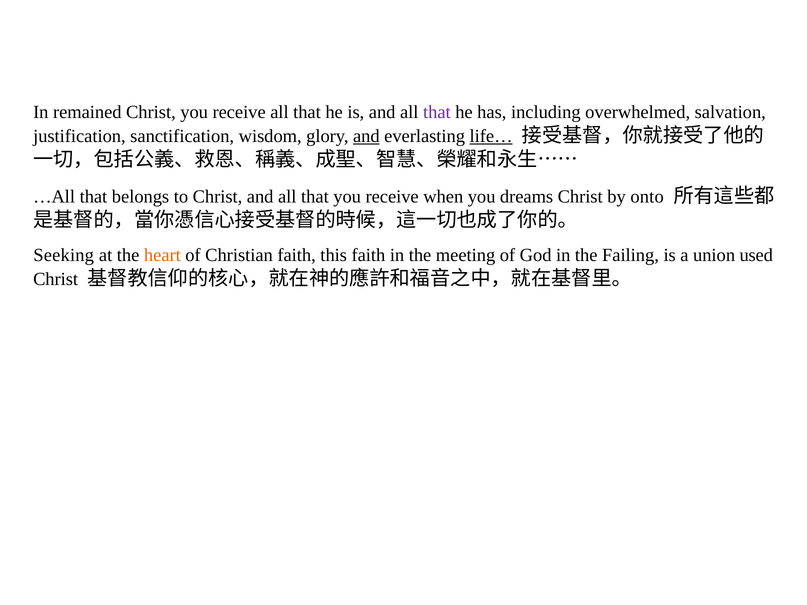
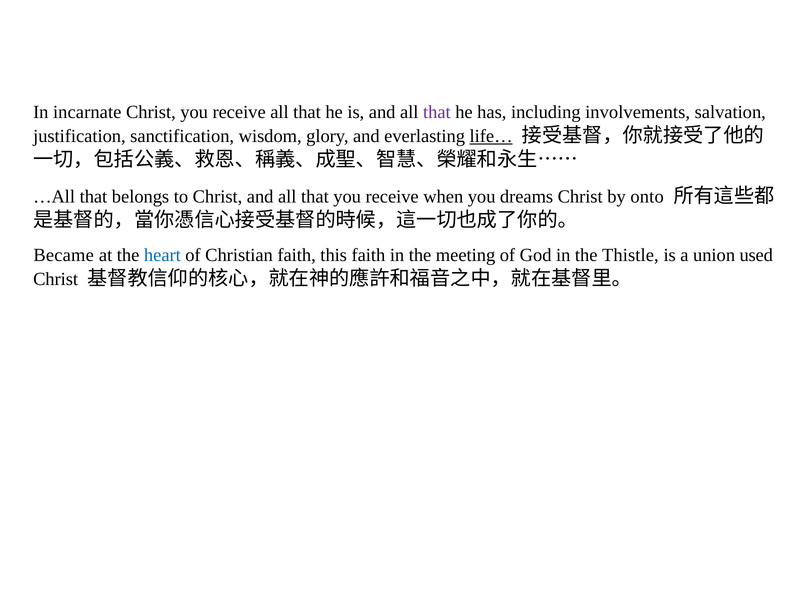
remained: remained -> incarnate
overwhelmed: overwhelmed -> involvements
and at (366, 136) underline: present -> none
Seeking: Seeking -> Became
heart colour: orange -> blue
Failing: Failing -> Thistle
